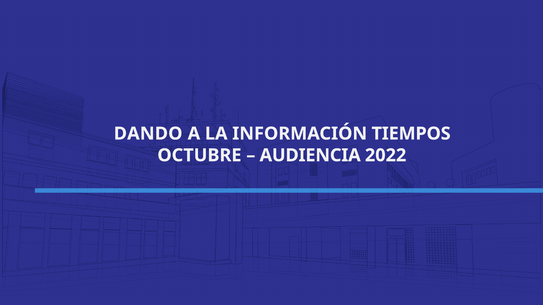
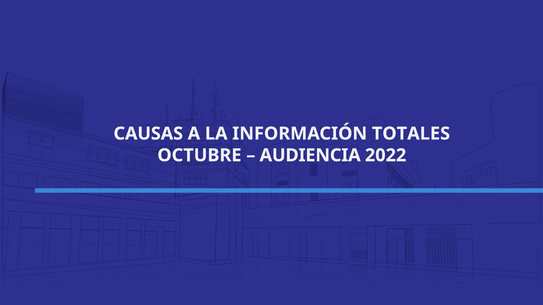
DANDO: DANDO -> CAUSAS
TIEMPOS: TIEMPOS -> TOTALES
